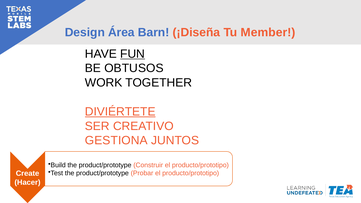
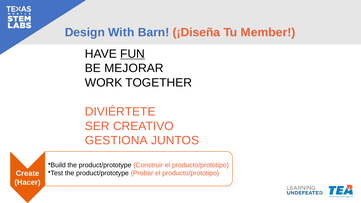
Área: Área -> With
OBTUSOS: OBTUSOS -> MEJORAR
DIVIÉRTETE underline: present -> none
